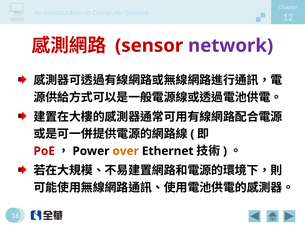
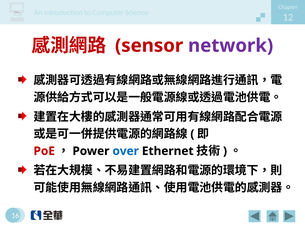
over colour: orange -> blue
